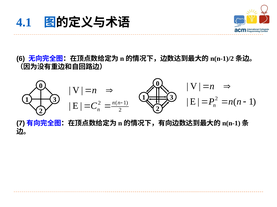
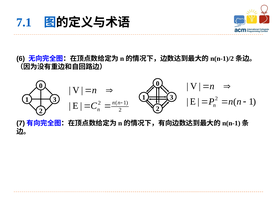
4.1: 4.1 -> 7.1
